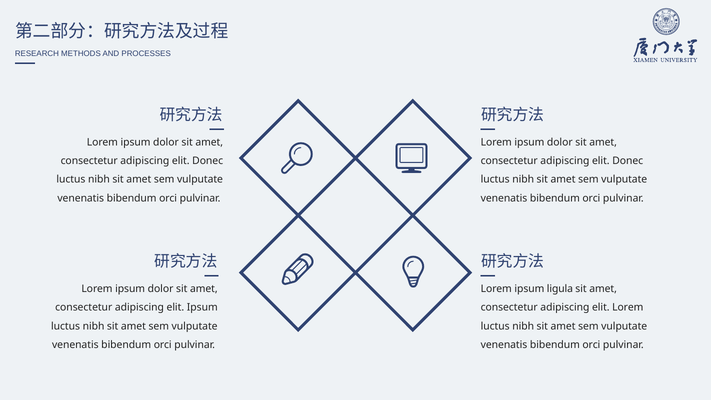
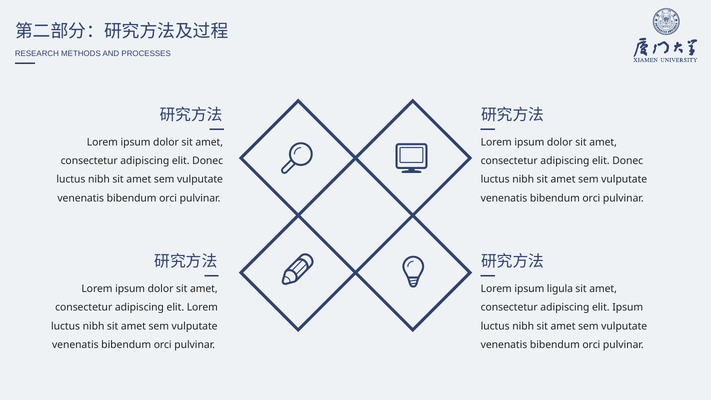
elit Ipsum: Ipsum -> Lorem
elit Lorem: Lorem -> Ipsum
